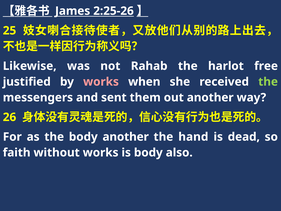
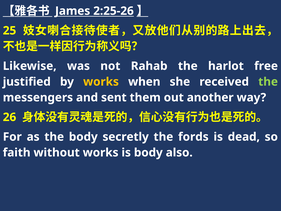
works at (101, 82) colour: pink -> yellow
body another: another -> secretly
hand: hand -> fords
